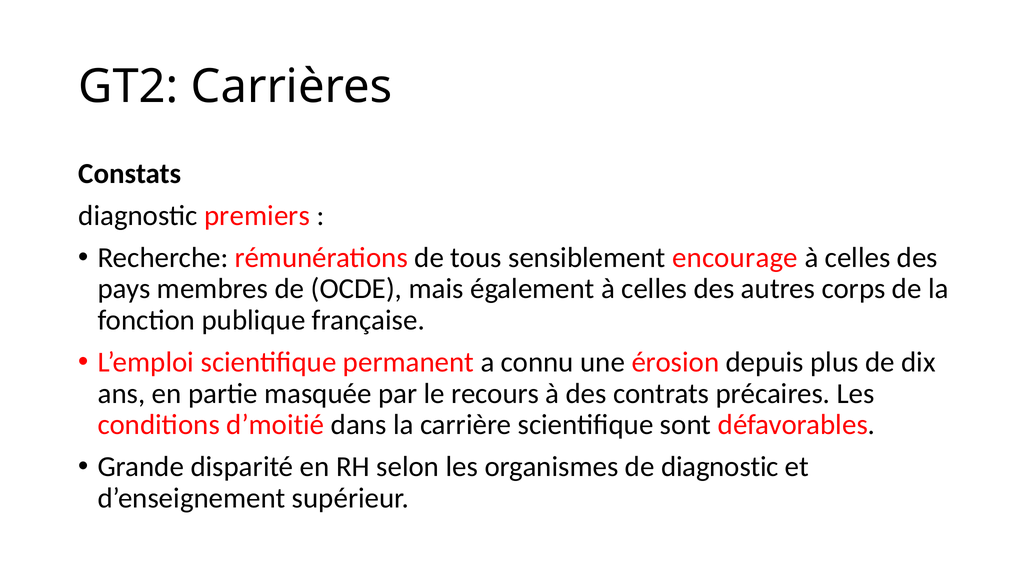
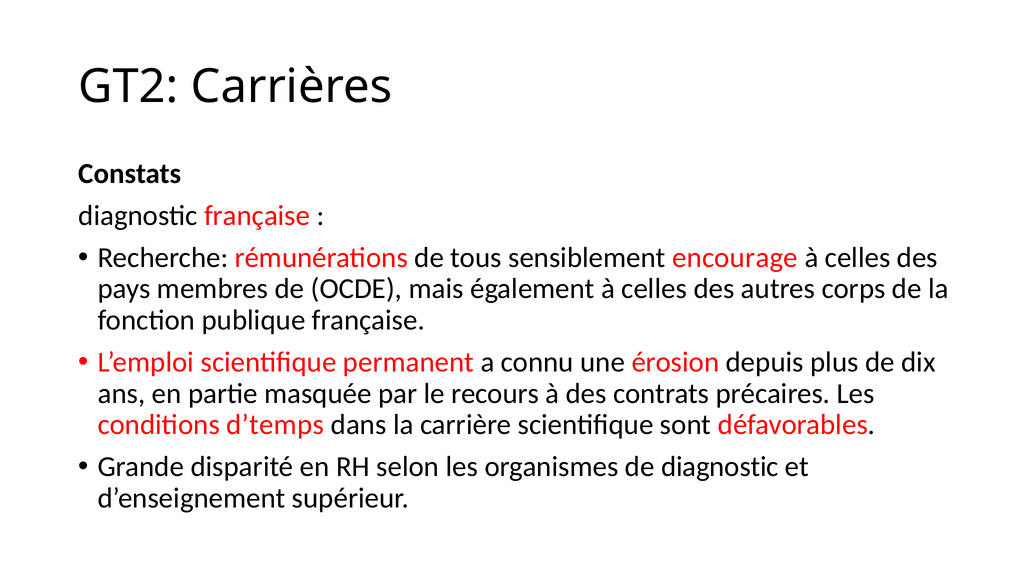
diagnostic premiers: premiers -> française
d’moitié: d’moitié -> d’temps
